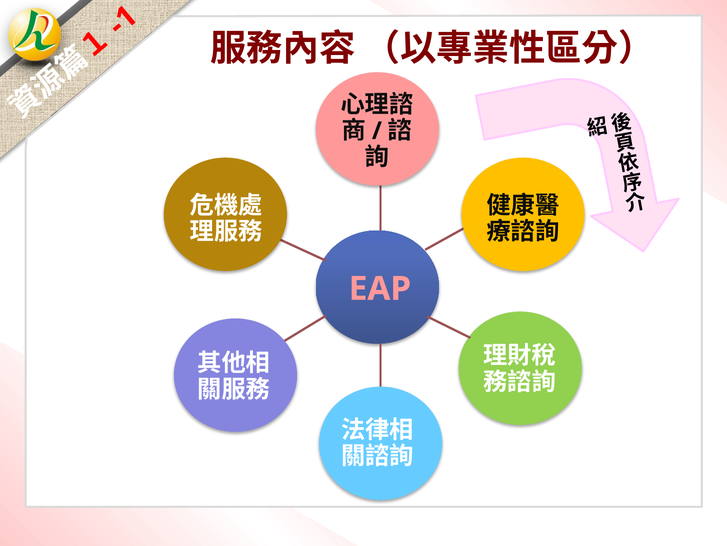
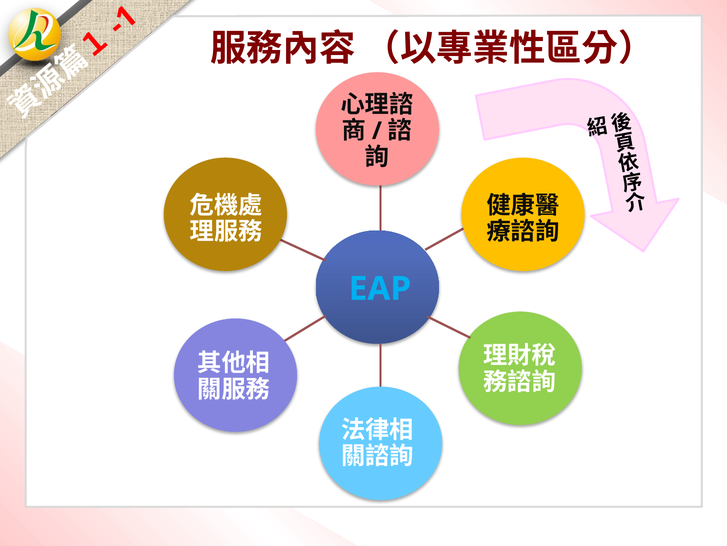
EAP colour: pink -> light blue
